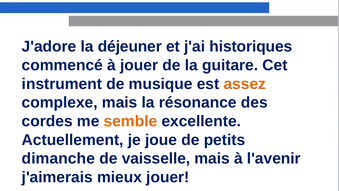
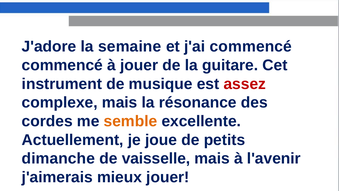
déjeuner: déjeuner -> semaine
j'ai historiques: historiques -> commencé
assez colour: orange -> red
